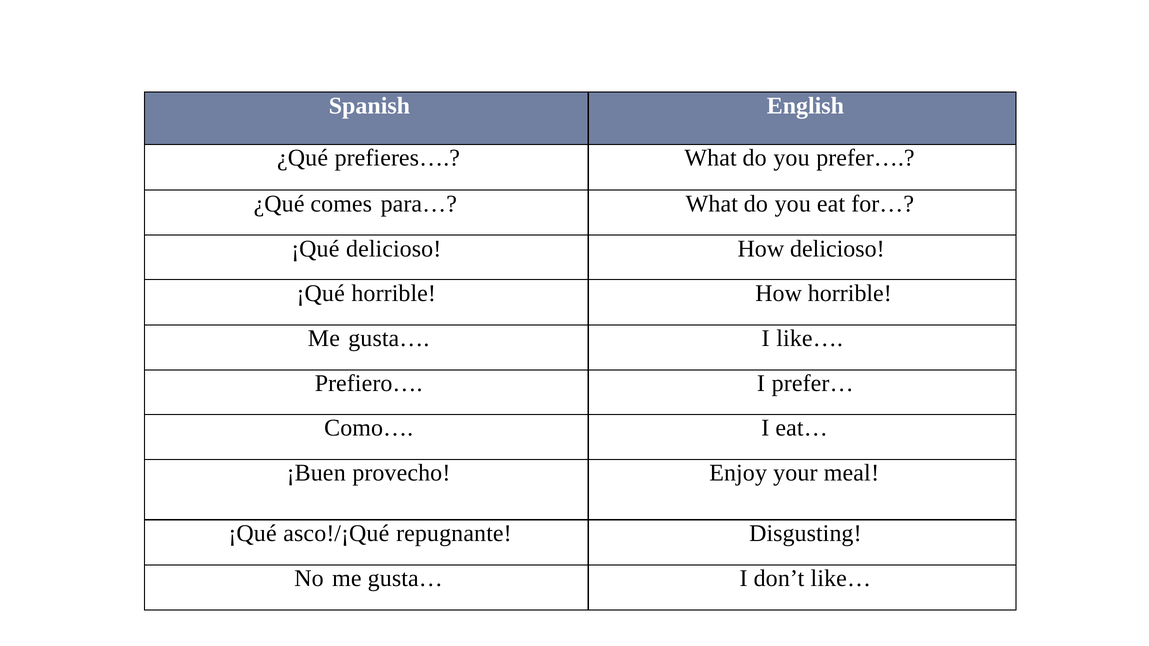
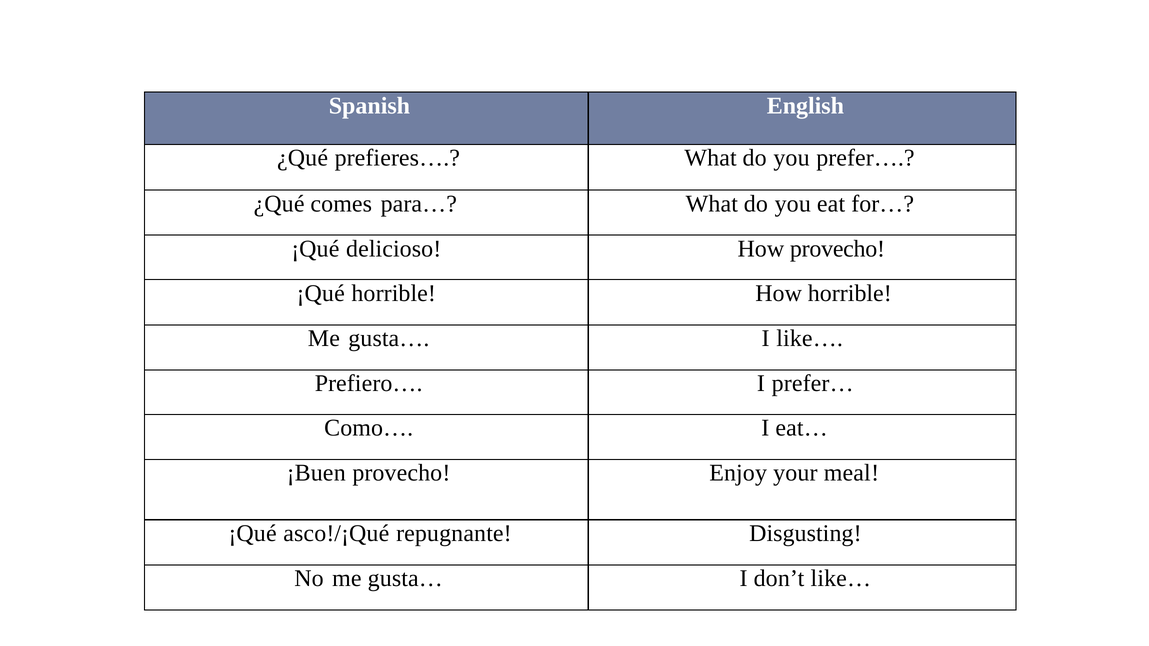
How delicioso: delicioso -> provecho
